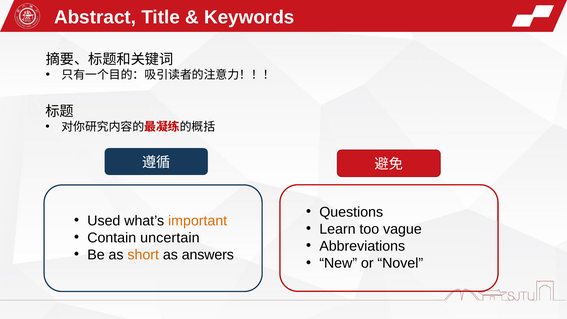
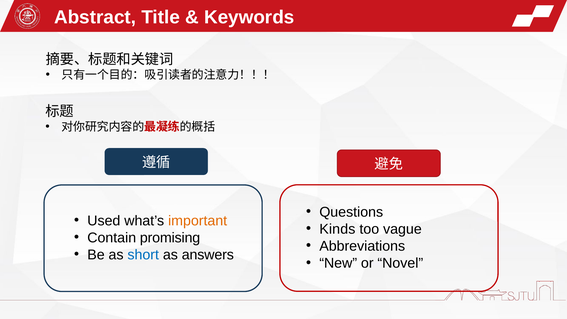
Learn: Learn -> Kinds
uncertain: uncertain -> promising
short colour: orange -> blue
